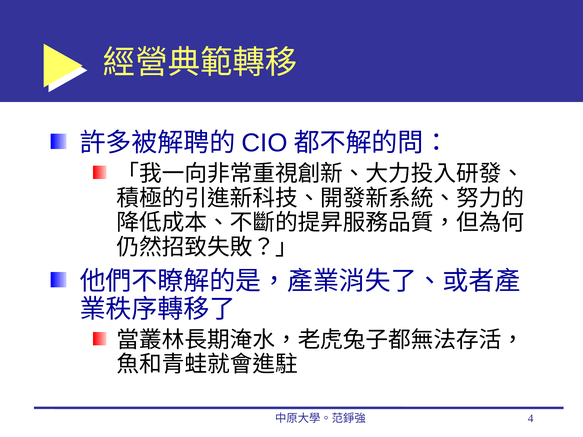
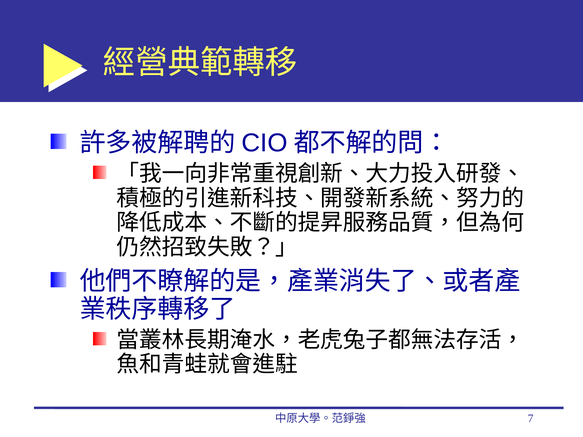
4: 4 -> 7
